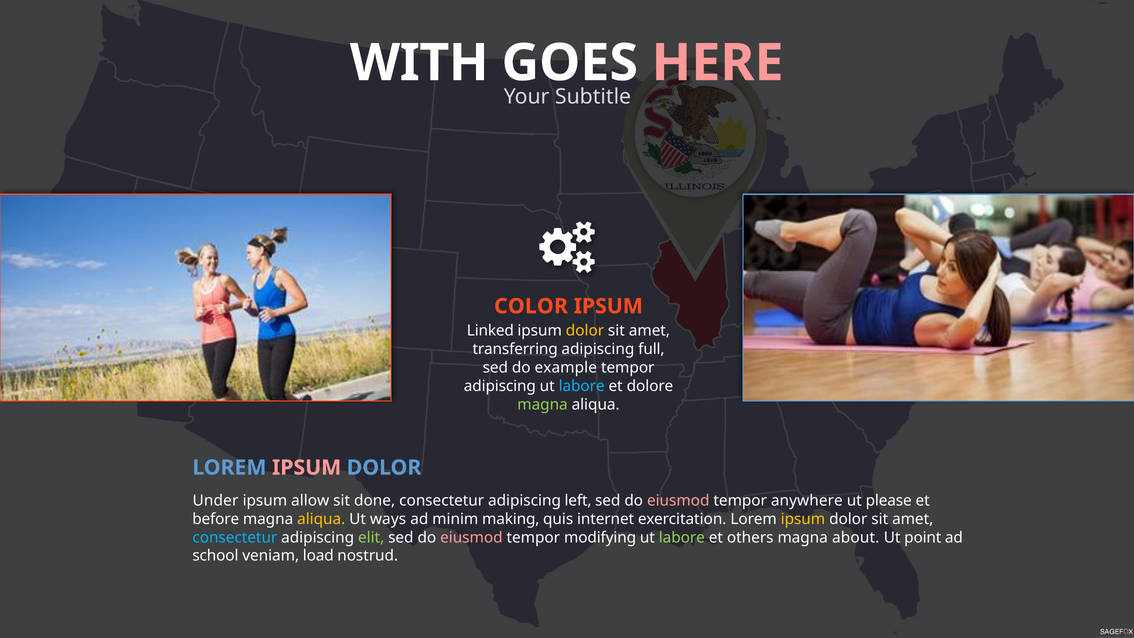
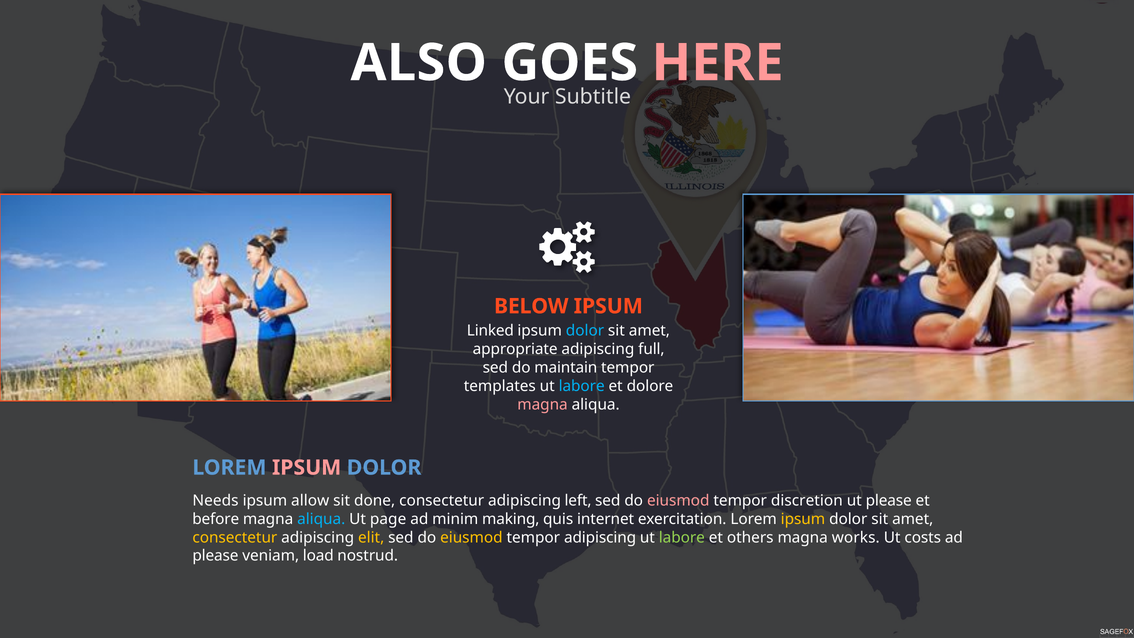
WITH: WITH -> ALSO
COLOR: COLOR -> BELOW
dolor at (585, 331) colour: yellow -> light blue
transferring: transferring -> appropriate
example: example -> maintain
adipiscing at (500, 386): adipiscing -> templates
magna at (543, 404) colour: light green -> pink
Under: Under -> Needs
anywhere: anywhere -> discretion
aliqua at (321, 519) colour: yellow -> light blue
ways: ways -> page
consectetur at (235, 537) colour: light blue -> yellow
elit colour: light green -> yellow
eiusmod at (471, 537) colour: pink -> yellow
tempor modifying: modifying -> adipiscing
about: about -> works
point: point -> costs
school at (215, 556): school -> please
